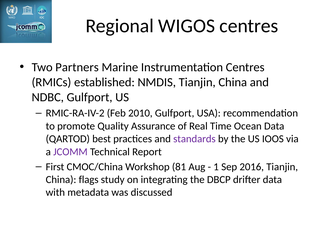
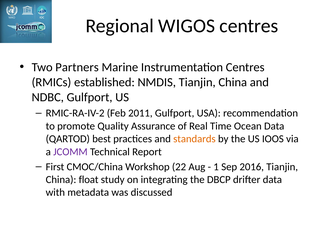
2010: 2010 -> 2011
standards colour: purple -> orange
81: 81 -> 22
flags: flags -> float
